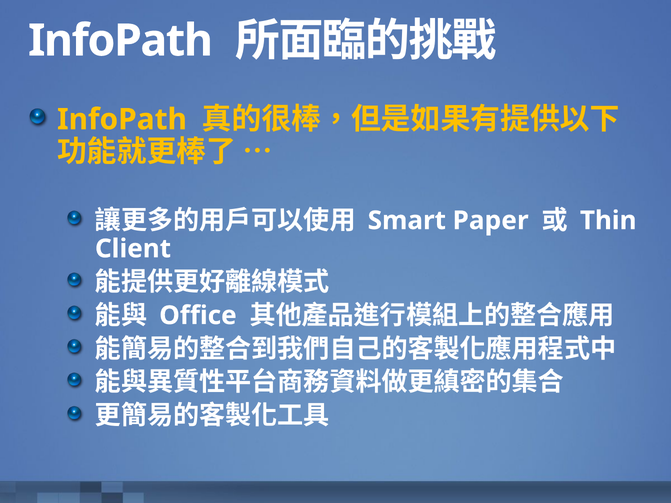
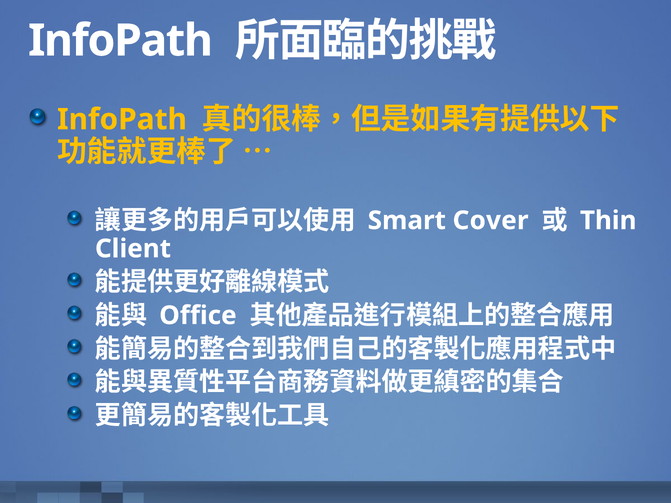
Paper: Paper -> Cover
